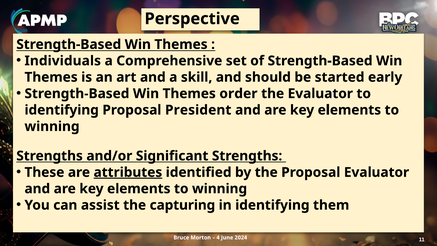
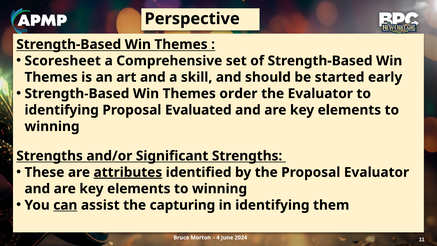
Individuals: Individuals -> Scoresheet
President: President -> Evaluated
can underline: none -> present
